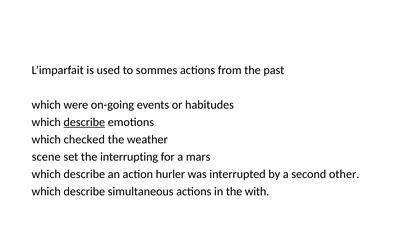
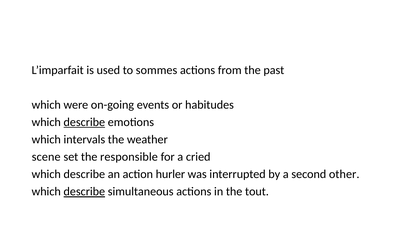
checked: checked -> intervals
interrupting: interrupting -> responsible
mars: mars -> cried
describe at (84, 192) underline: none -> present
with: with -> tout
